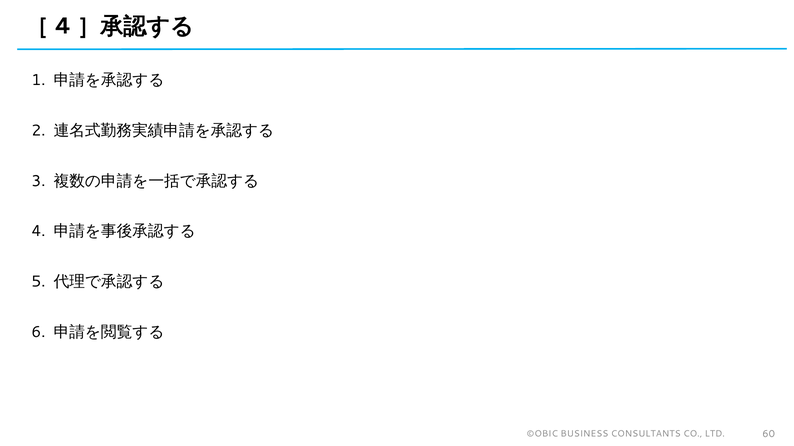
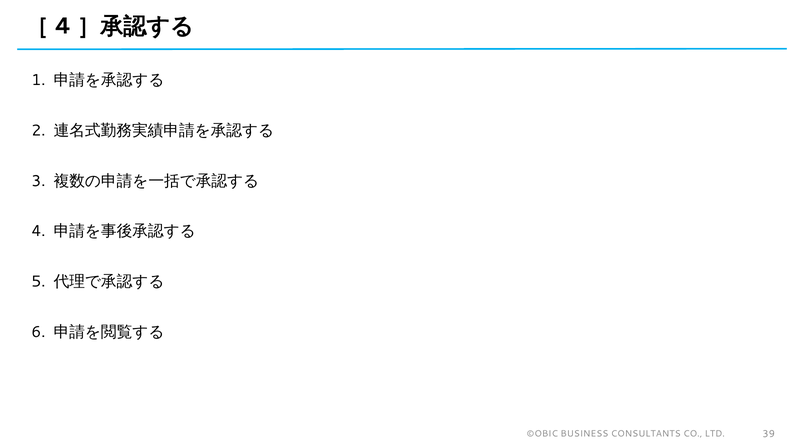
60: 60 -> 39
